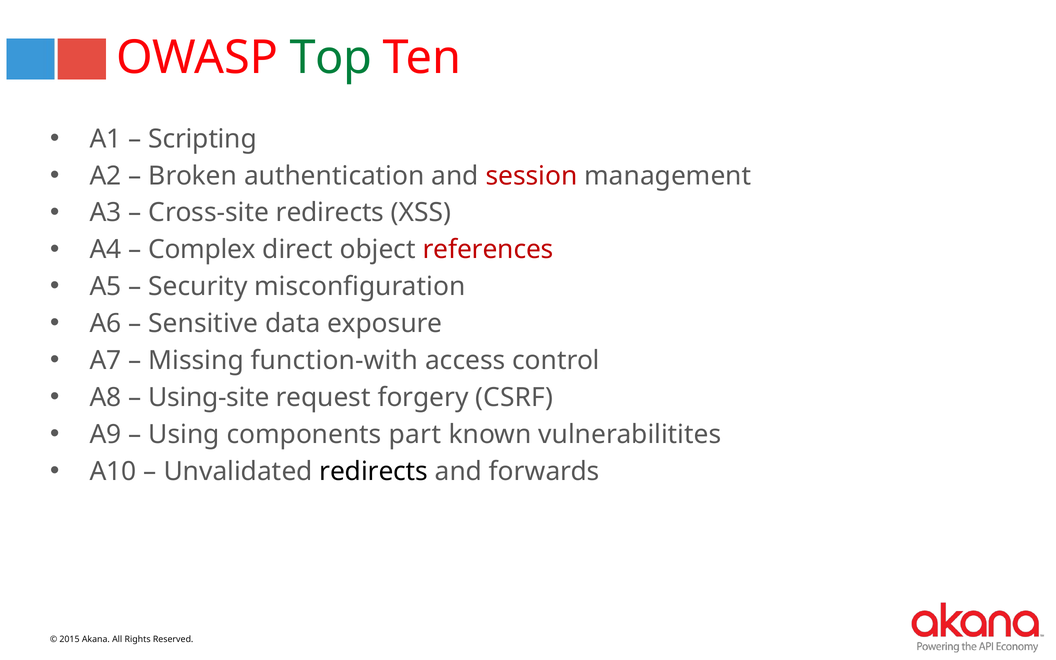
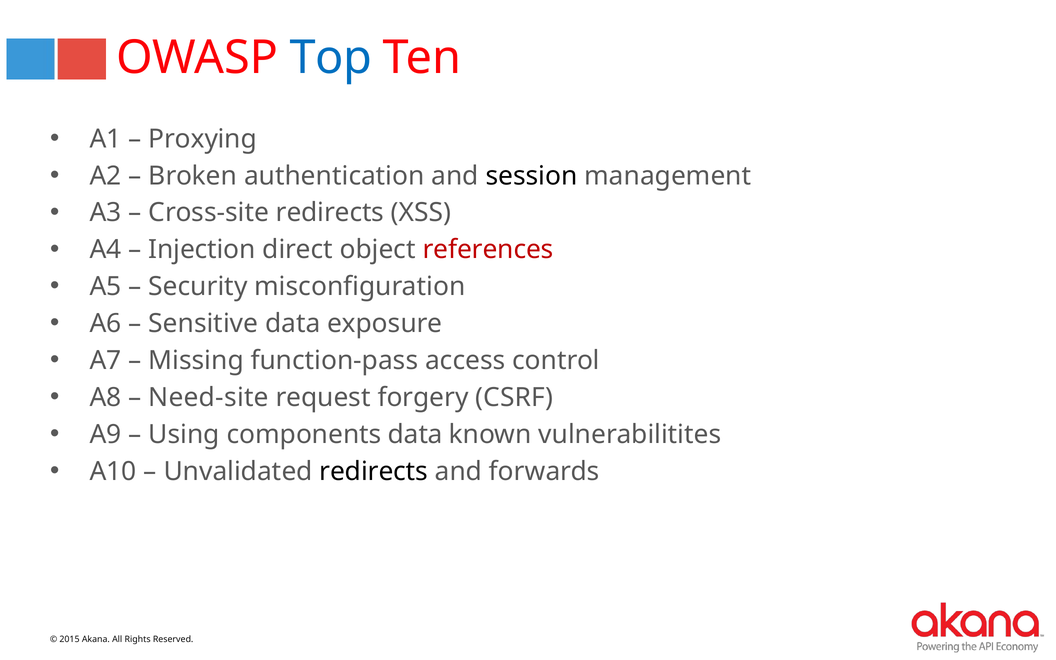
Top colour: green -> blue
Scripting: Scripting -> Proxying
session colour: red -> black
Complex: Complex -> Injection
function-with: function-with -> function-pass
Using-site: Using-site -> Need-site
components part: part -> data
